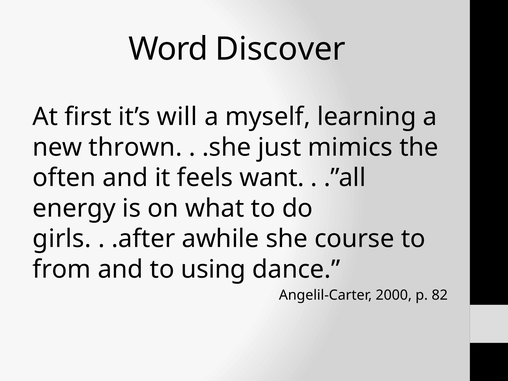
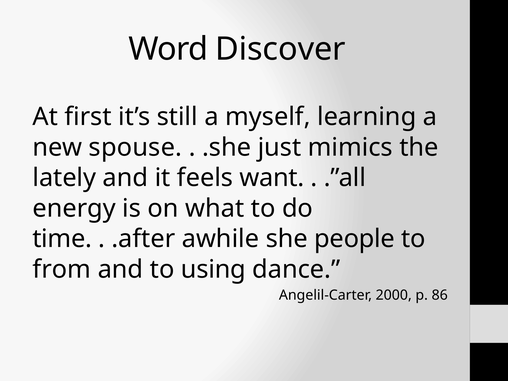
will: will -> still
thrown: thrown -> spouse
often: often -> lately
girls: girls -> time
course: course -> people
82: 82 -> 86
